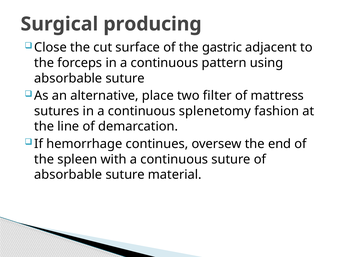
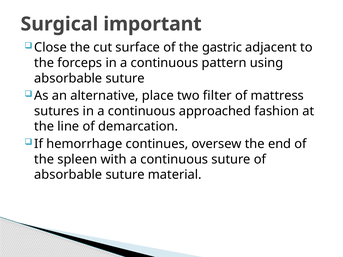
producing: producing -> important
splenetomy: splenetomy -> approached
